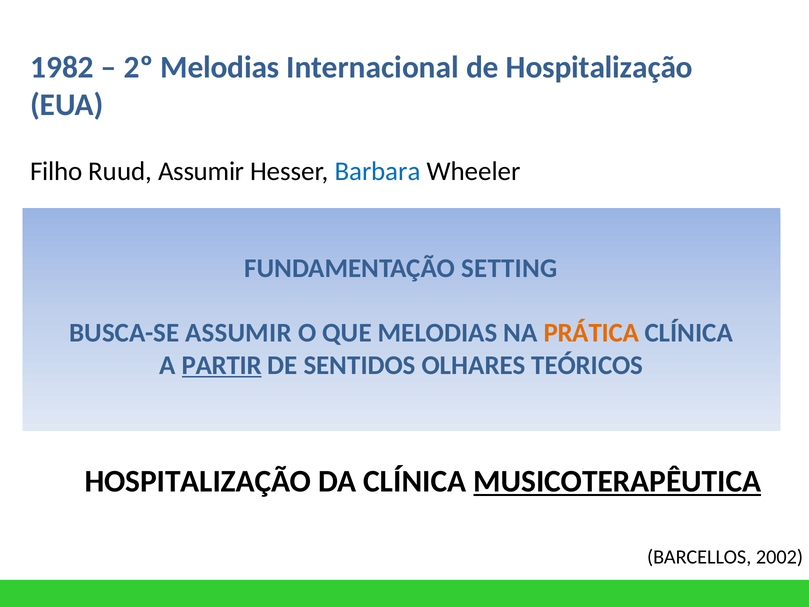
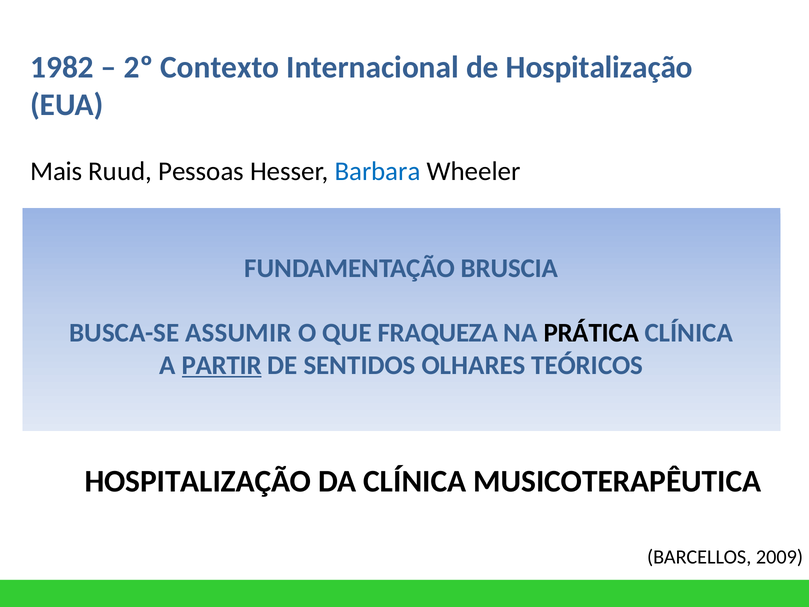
2º Melodias: Melodias -> Contexto
Filho: Filho -> Mais
Ruud Assumir: Assumir -> Pessoas
SETTING: SETTING -> BRUSCIA
QUE MELODIAS: MELODIAS -> FRAQUEZA
PRÁTICA colour: orange -> black
MUSICOTERAPÊUTICA underline: present -> none
2002: 2002 -> 2009
